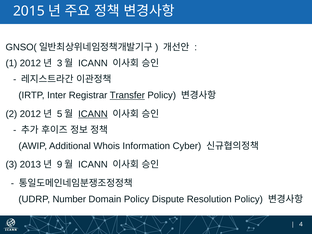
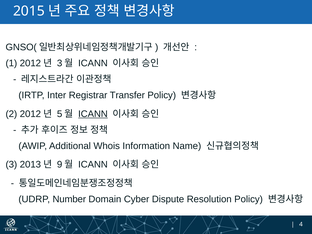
Transfer underline: present -> none
Cyber: Cyber -> Name
Domain Policy: Policy -> Cyber
